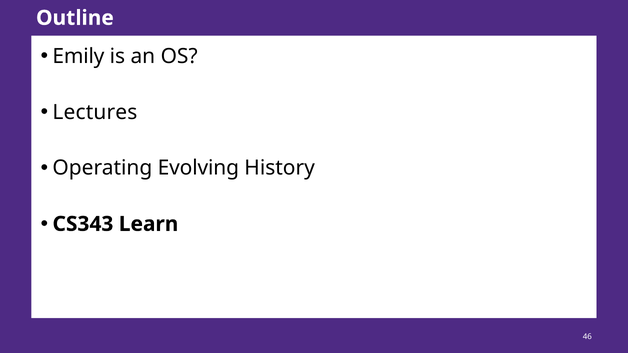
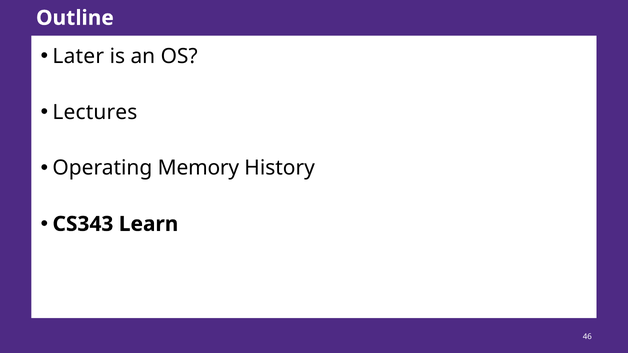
Emily: Emily -> Later
Evolving: Evolving -> Memory
